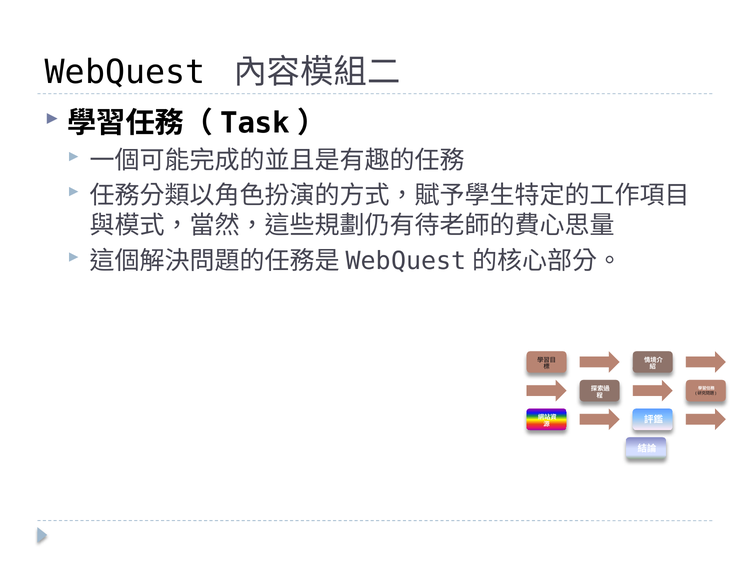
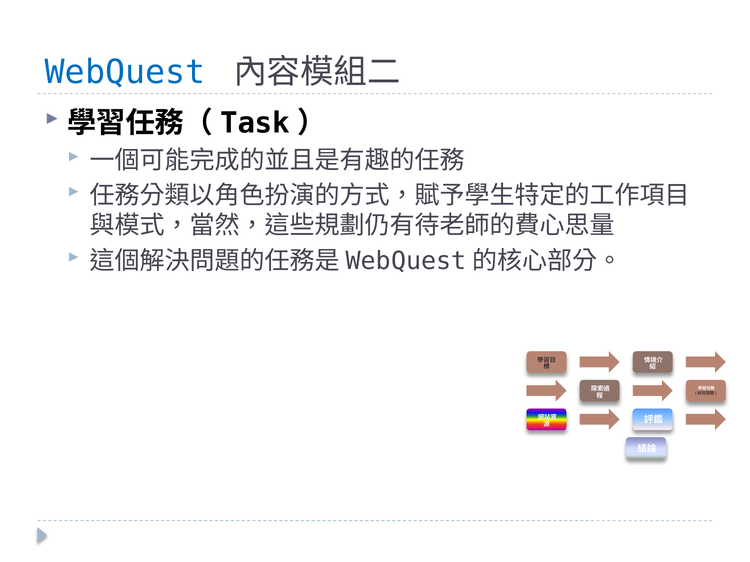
WebQuest colour: black -> blue
